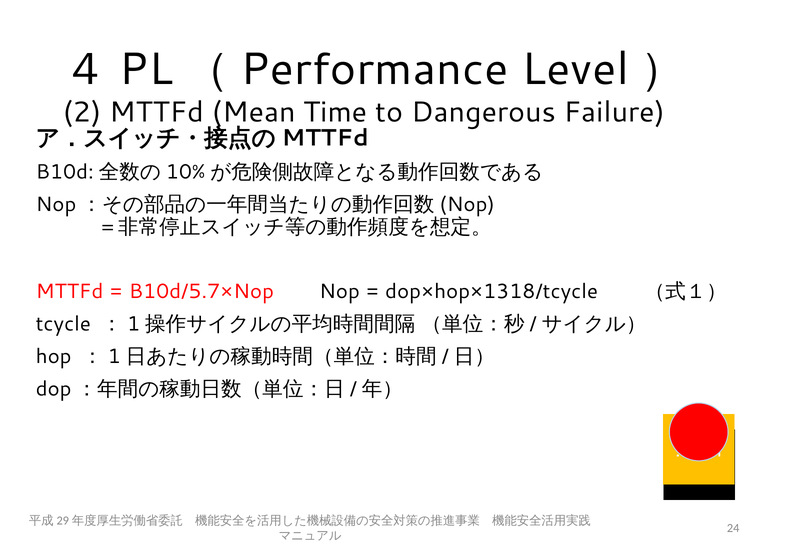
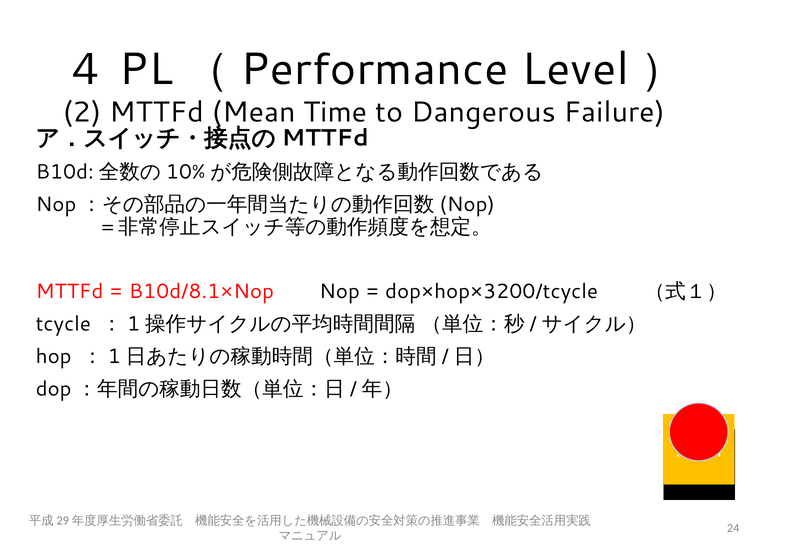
B10d/5.7×Nop: B10d/5.7×Nop -> B10d/8.1×Nop
dop×hop×1318/tcycle: dop×hop×1318/tcycle -> dop×hop×3200/tcycle
